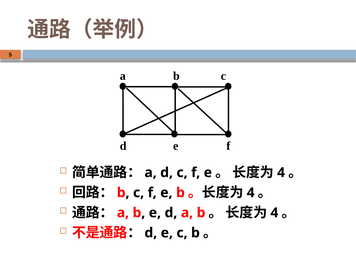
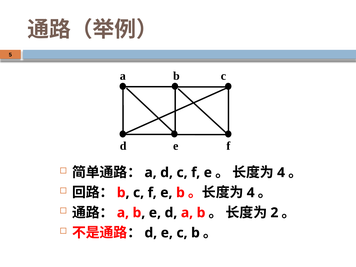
4 at (274, 213): 4 -> 2
